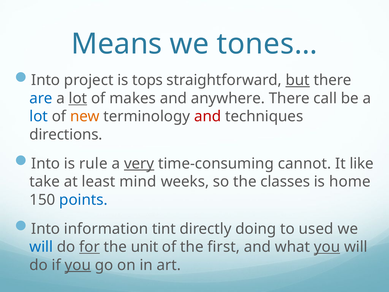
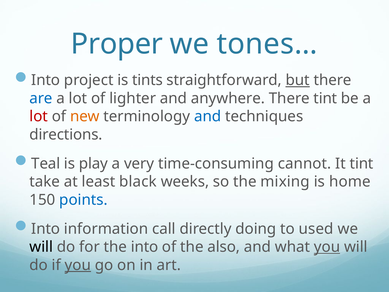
Means: Means -> Proper
tops: tops -> tints
lot at (78, 98) underline: present -> none
makes: makes -> lighter
There call: call -> tint
lot at (39, 116) colour: blue -> red
and at (208, 116) colour: red -> blue
Into at (46, 163): Into -> Teal
rule: rule -> play
very underline: present -> none
It like: like -> tint
mind: mind -> black
classes: classes -> mixing
tint: tint -> call
will at (41, 247) colour: blue -> black
for underline: present -> none
the unit: unit -> into
first: first -> also
